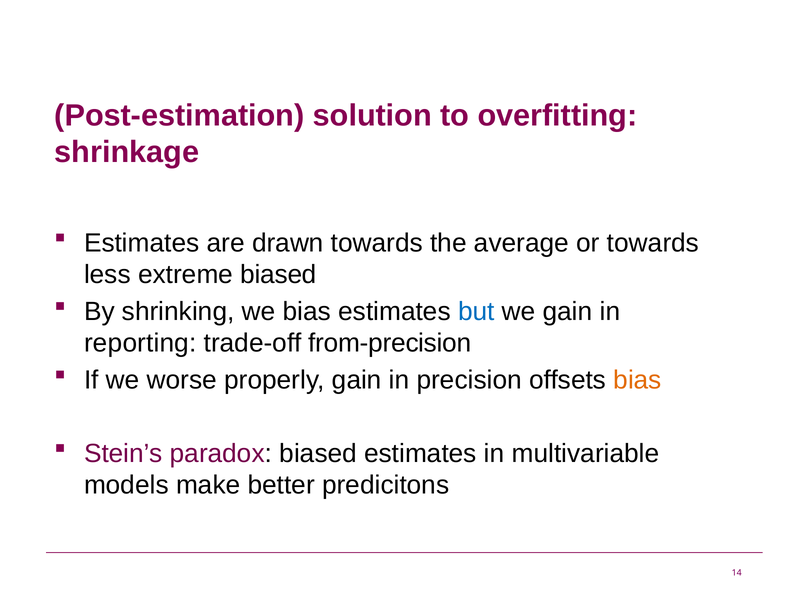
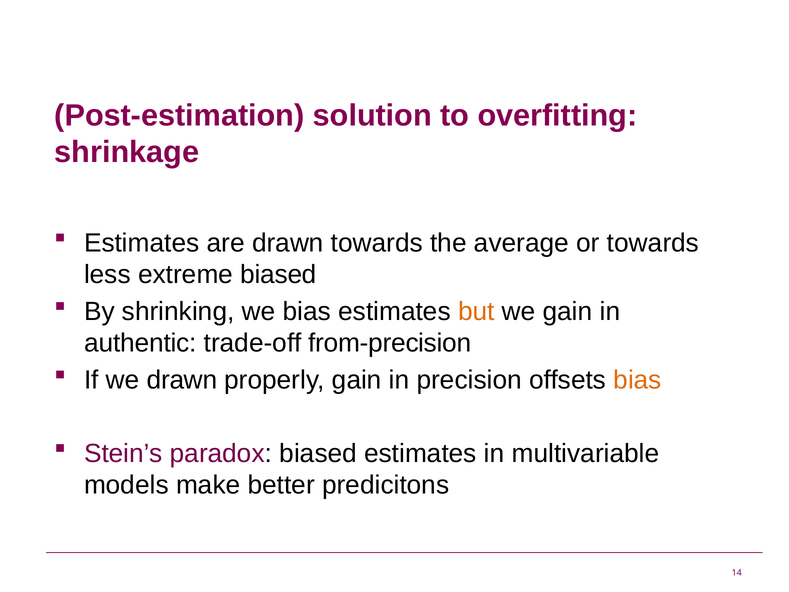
but colour: blue -> orange
reporting: reporting -> authentic
we worse: worse -> drawn
